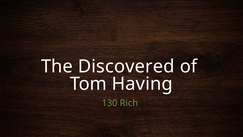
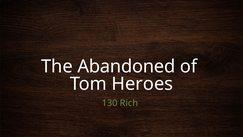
Discovered: Discovered -> Abandoned
Having: Having -> Heroes
